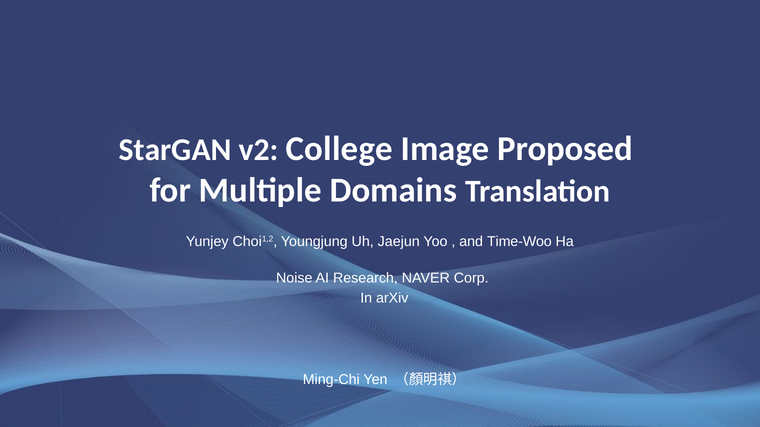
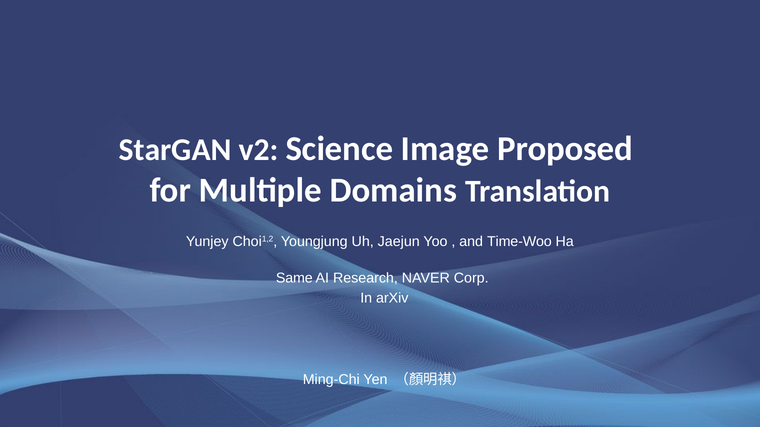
College: College -> Science
Noise: Noise -> Same
